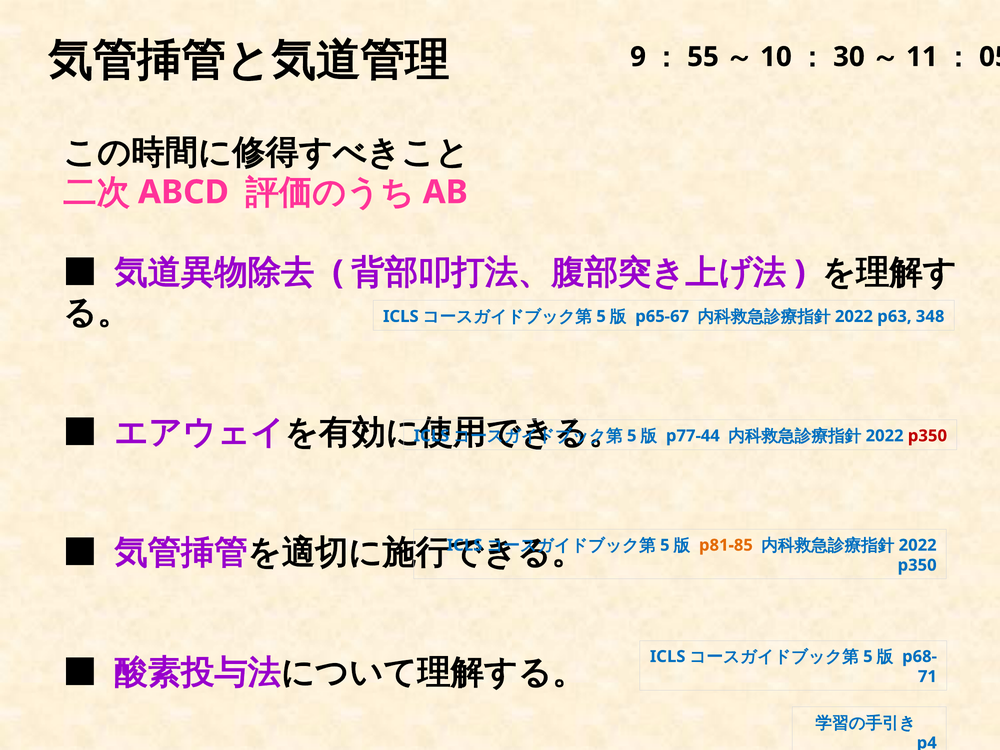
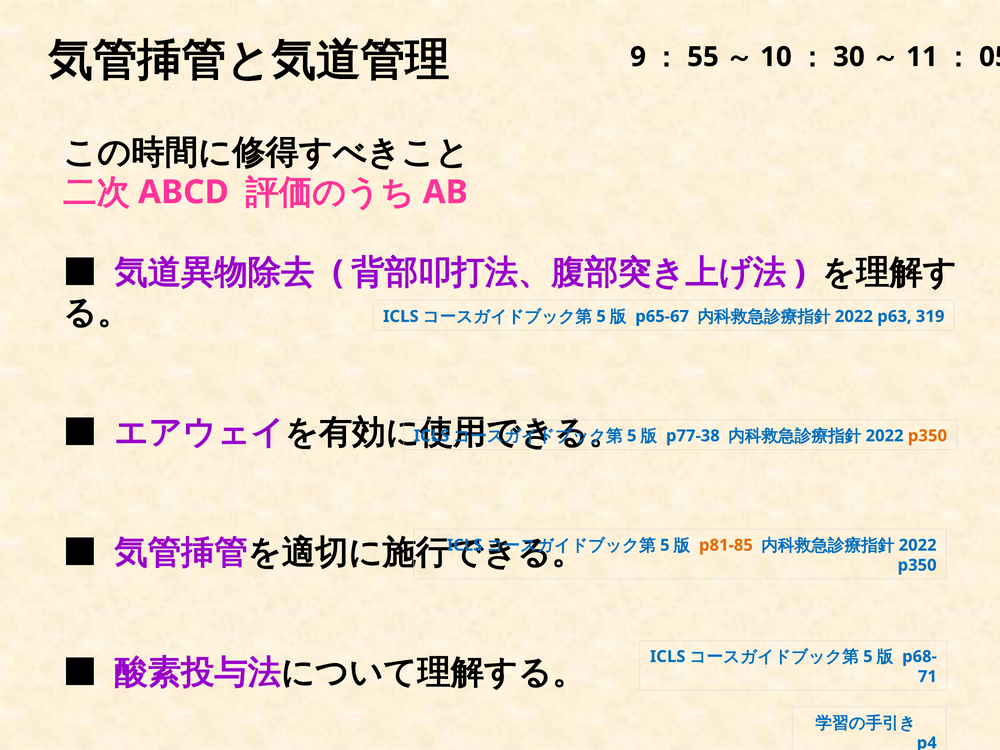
348: 348 -> 319
p77-44: p77-44 -> p77-38
p350 at (927, 436) colour: red -> orange
